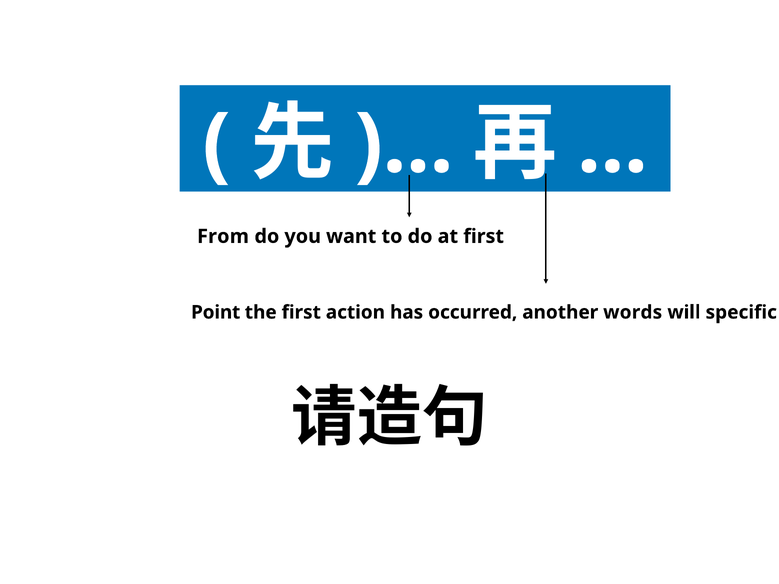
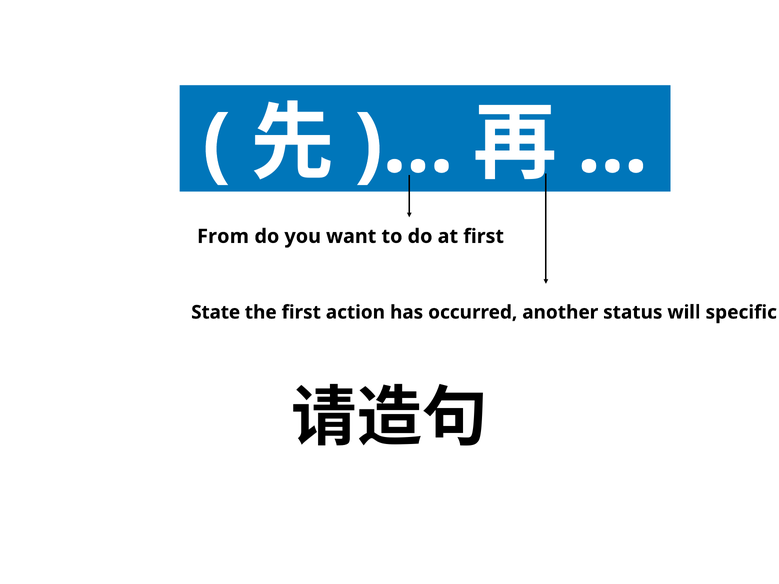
Point: Point -> State
words: words -> status
